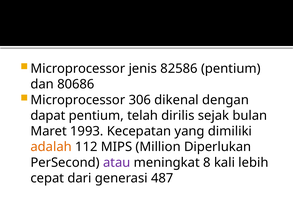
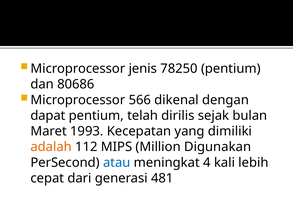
82586: 82586 -> 78250
306: 306 -> 566
Diperlukan: Diperlukan -> Digunakan
atau colour: purple -> blue
8: 8 -> 4
487: 487 -> 481
